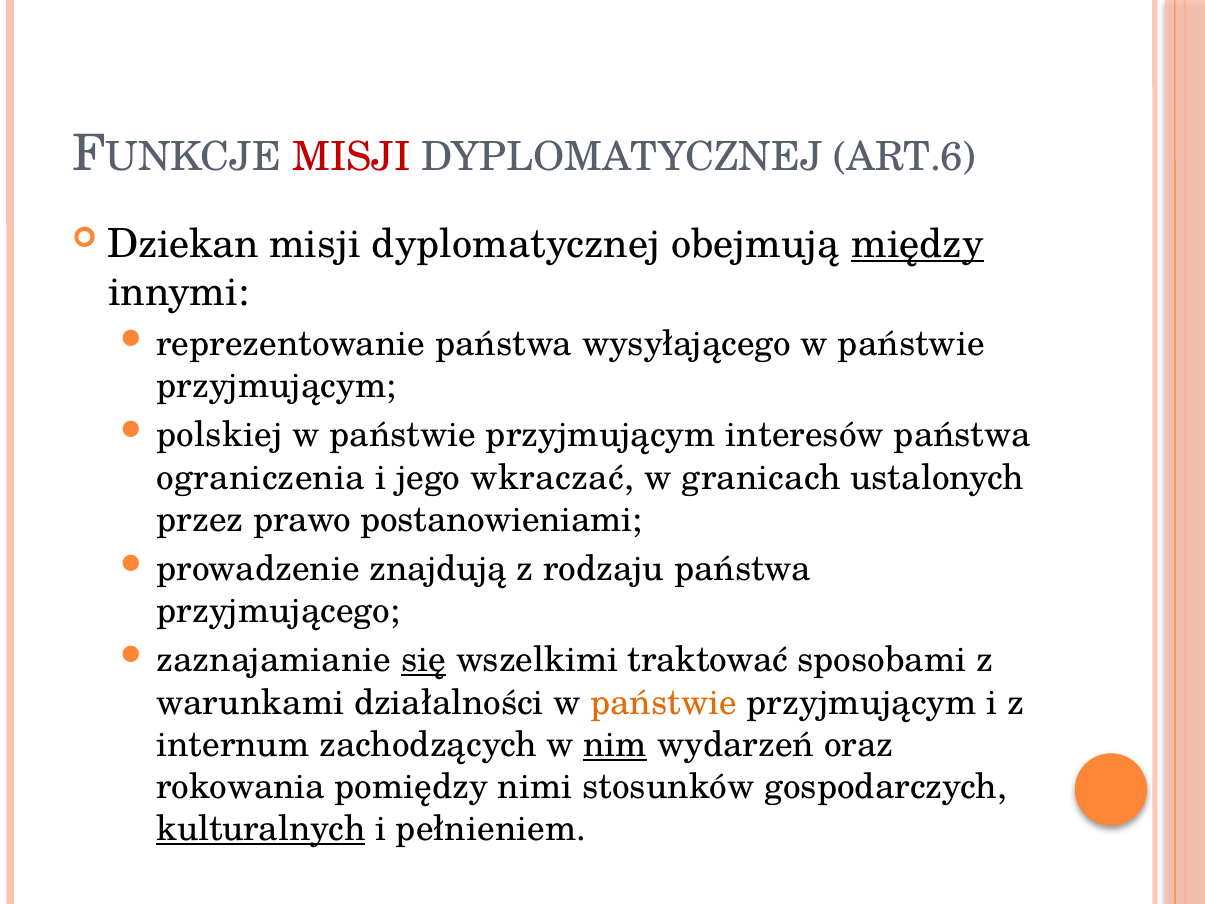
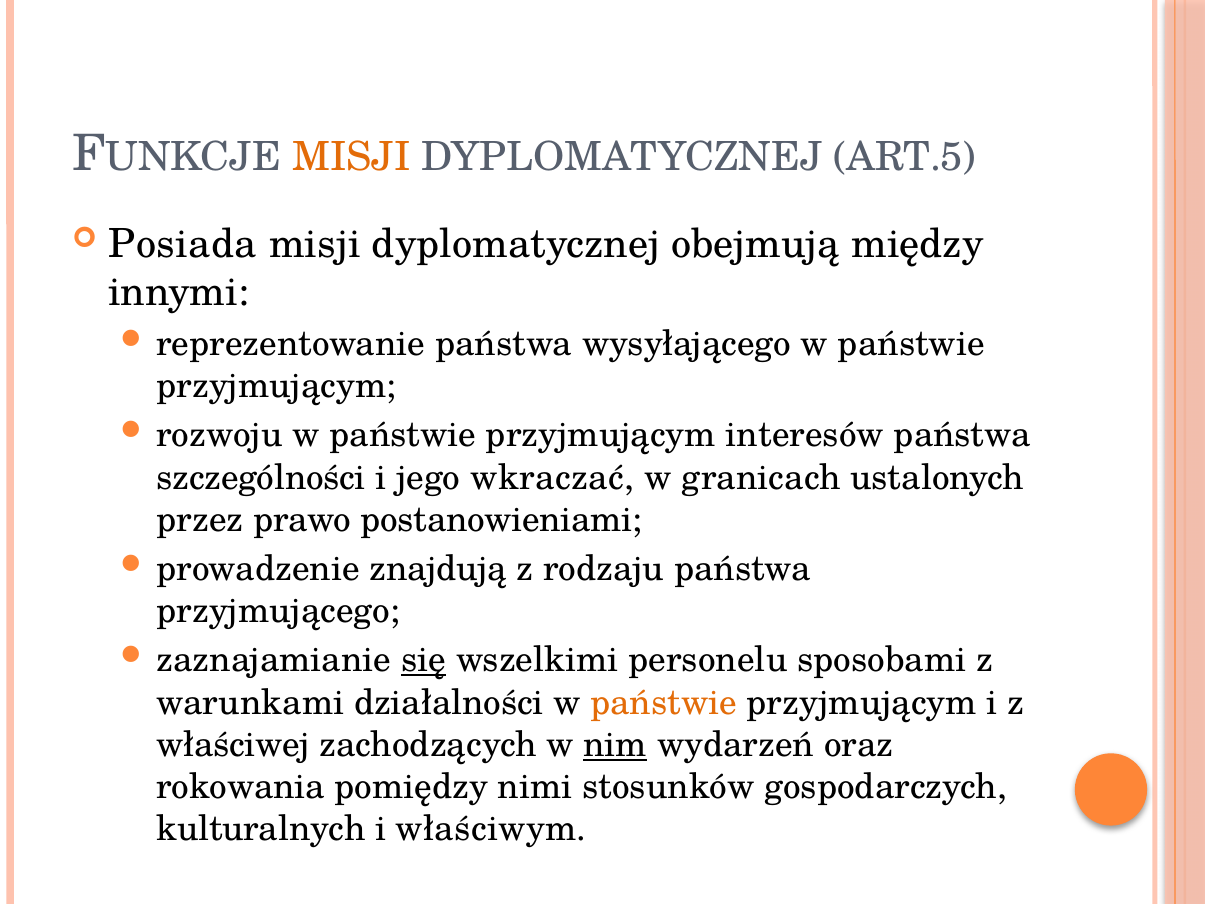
MISJI at (351, 158) colour: red -> orange
ART.6: ART.6 -> ART.5
Dziekan: Dziekan -> Posiada
między underline: present -> none
polskiej: polskiej -> rozwoju
ograniczenia: ograniczenia -> szczególności
traktować: traktować -> personelu
internum: internum -> właściwej
kulturalnych underline: present -> none
pełnieniem: pełnieniem -> właściwym
